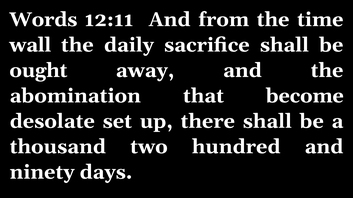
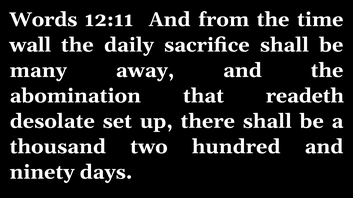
ought: ought -> many
become: become -> readeth
